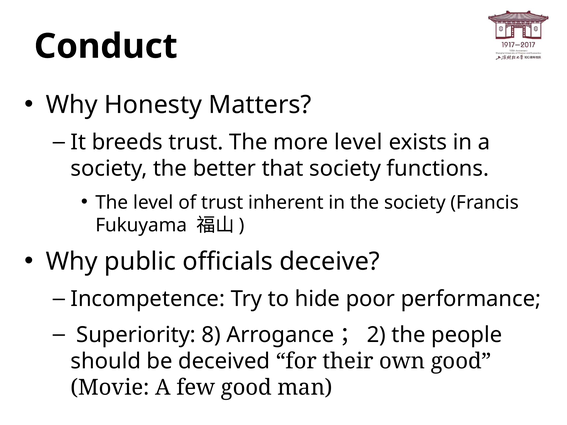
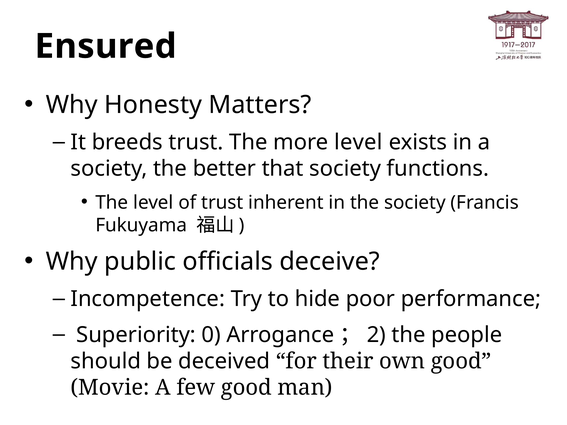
Conduct: Conduct -> Ensured
8: 8 -> 0
